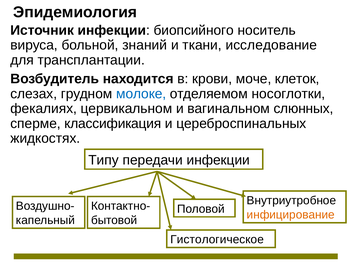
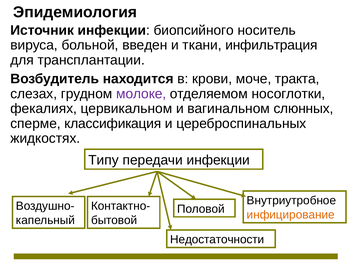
знаний: знаний -> введен
исследование: исследование -> инфильтрация
клеток: клеток -> тракта
молоке colour: blue -> purple
Гистологическое: Гистологическое -> Недостаточности
